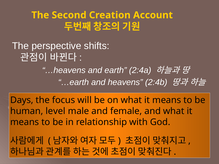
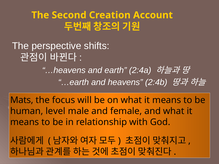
Days: Days -> Mats
